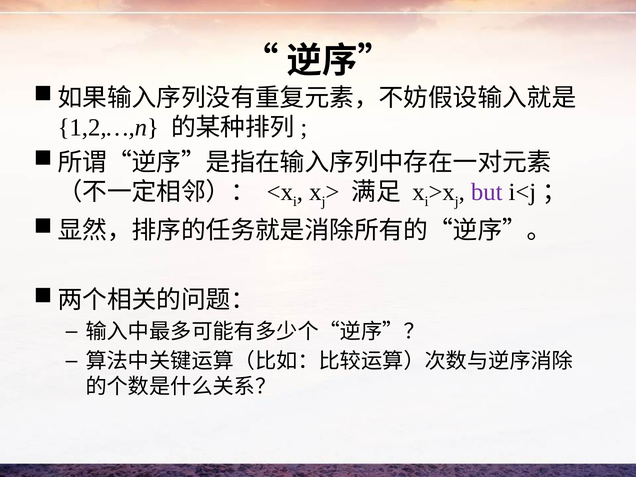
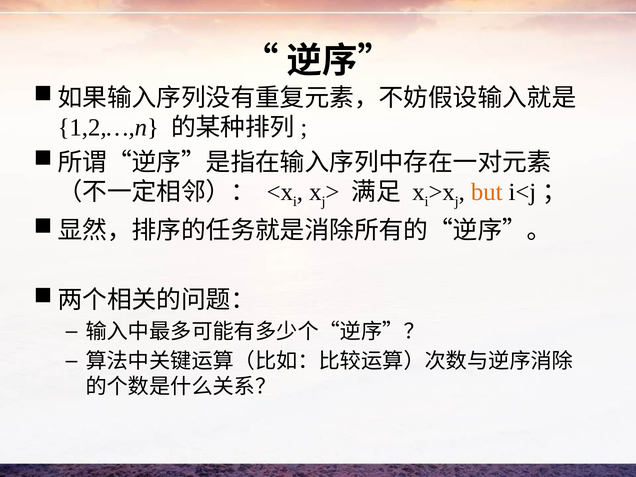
but colour: purple -> orange
